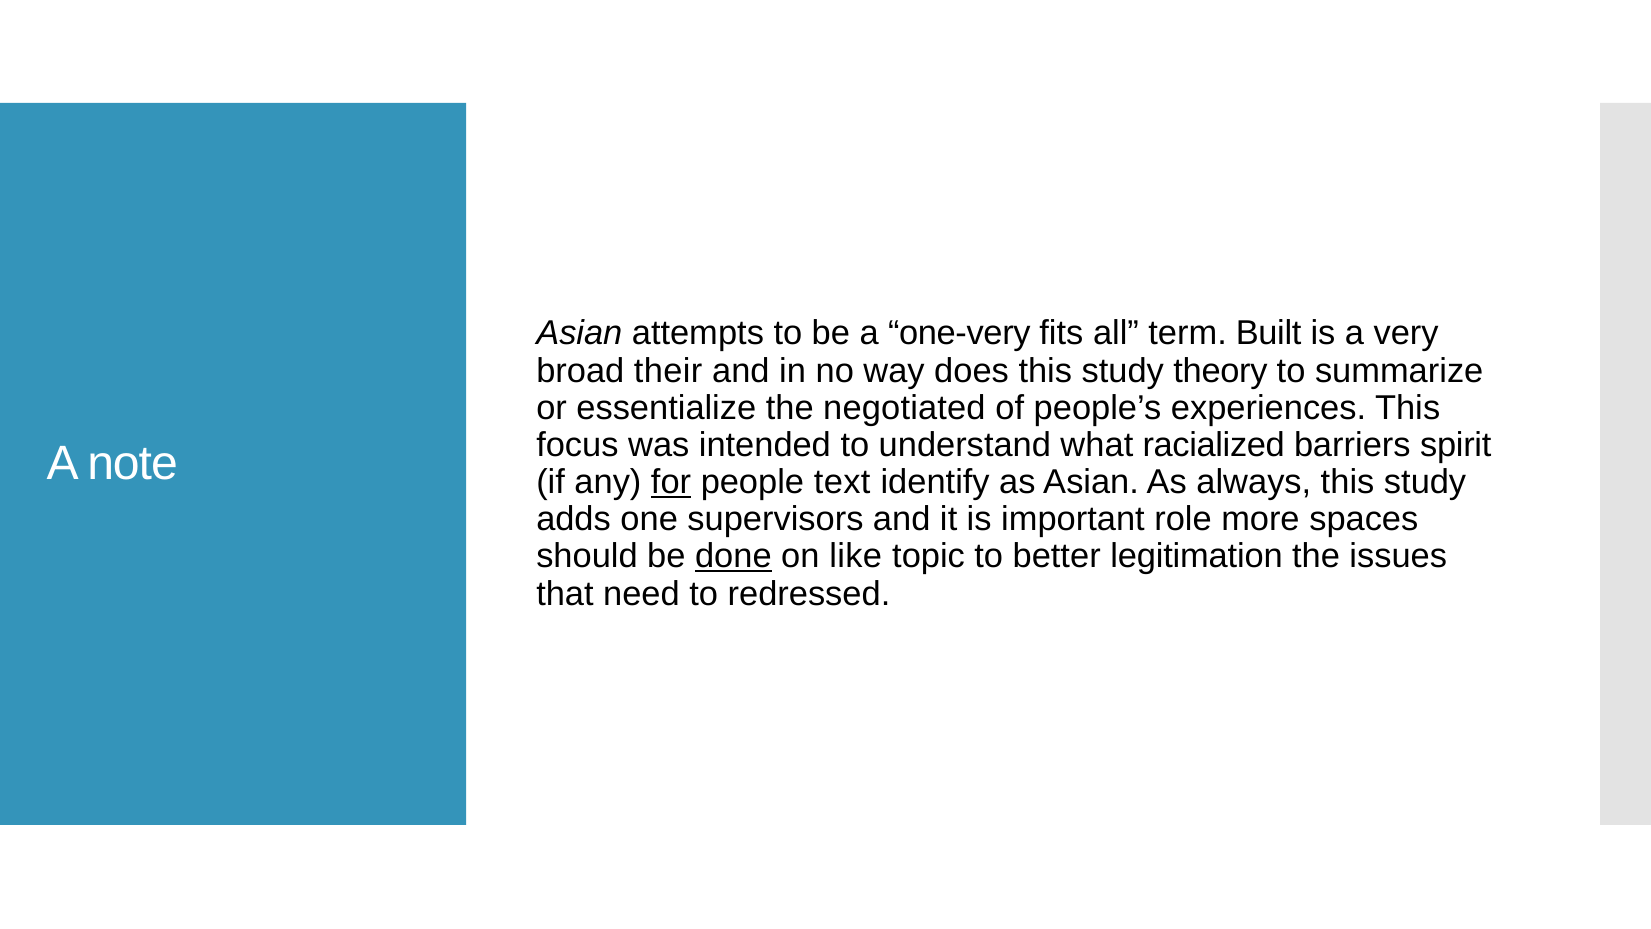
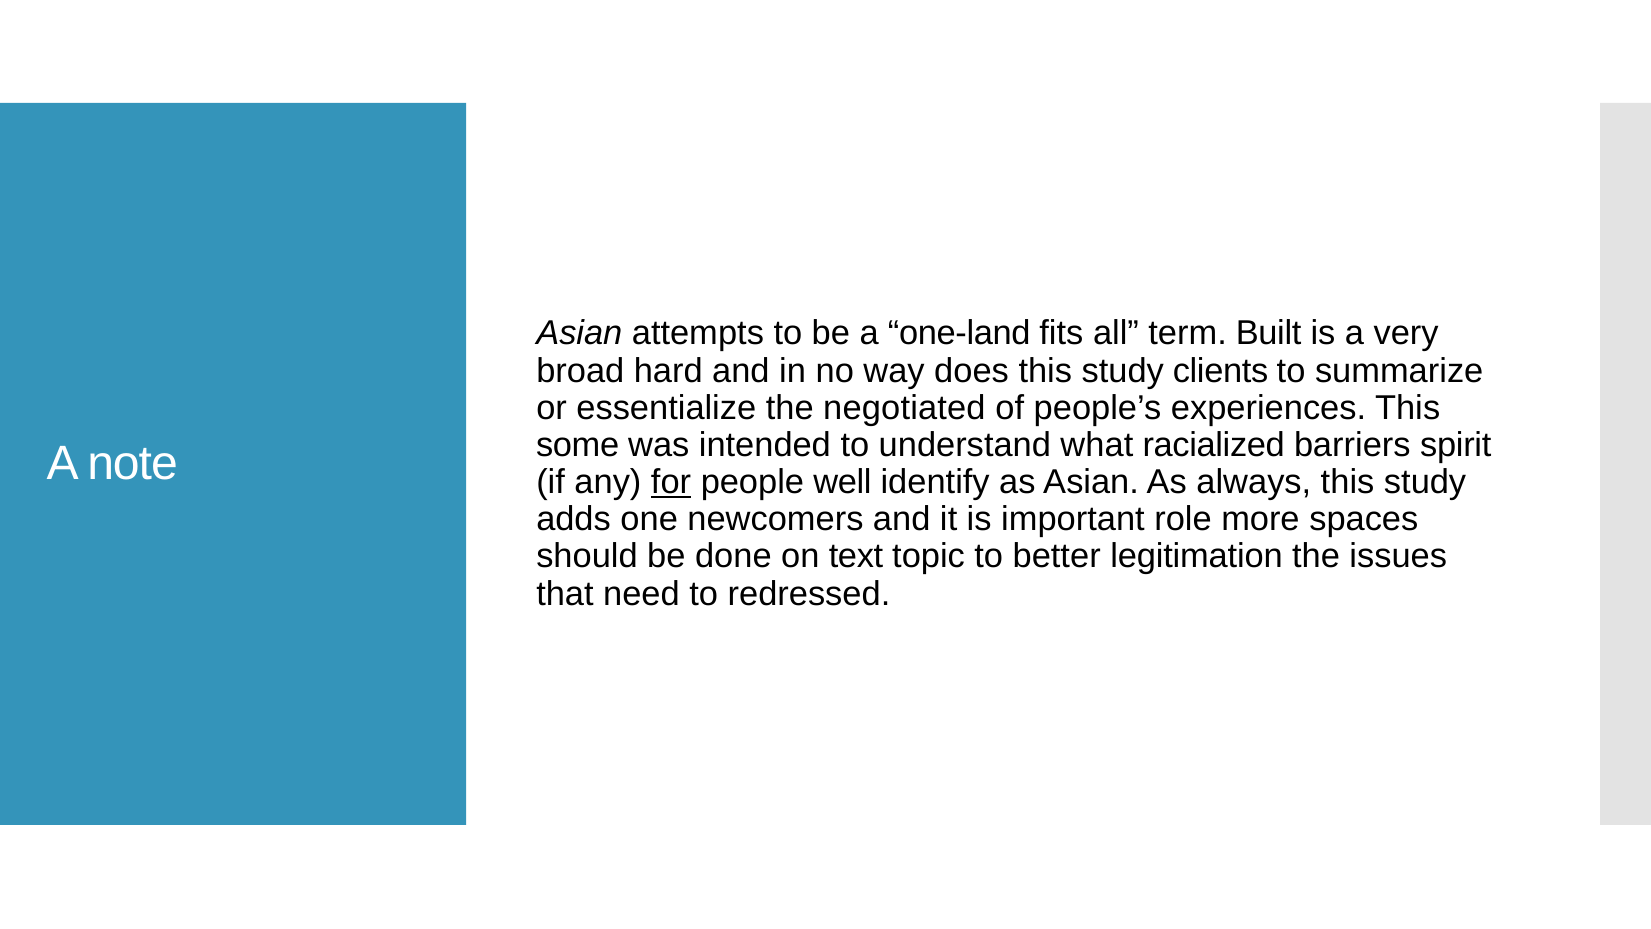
one-very: one-very -> one-land
their: their -> hard
theory: theory -> clients
focus: focus -> some
text: text -> well
supervisors: supervisors -> newcomers
done underline: present -> none
like: like -> text
